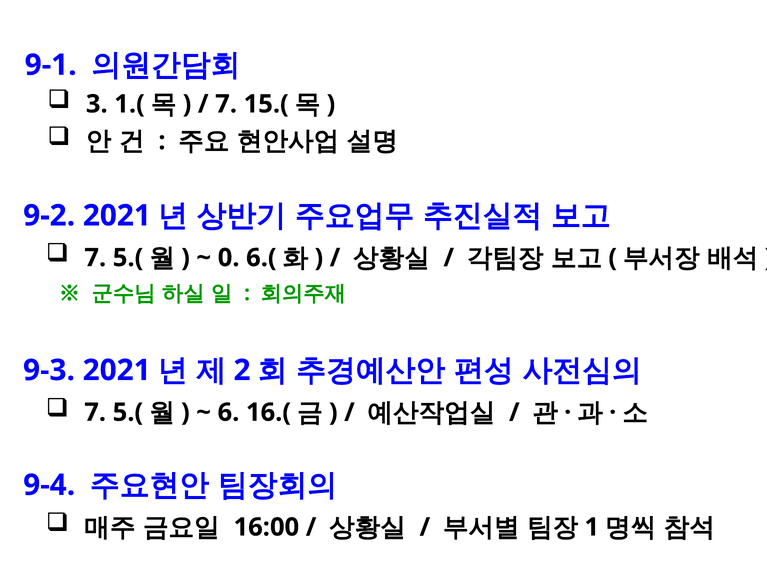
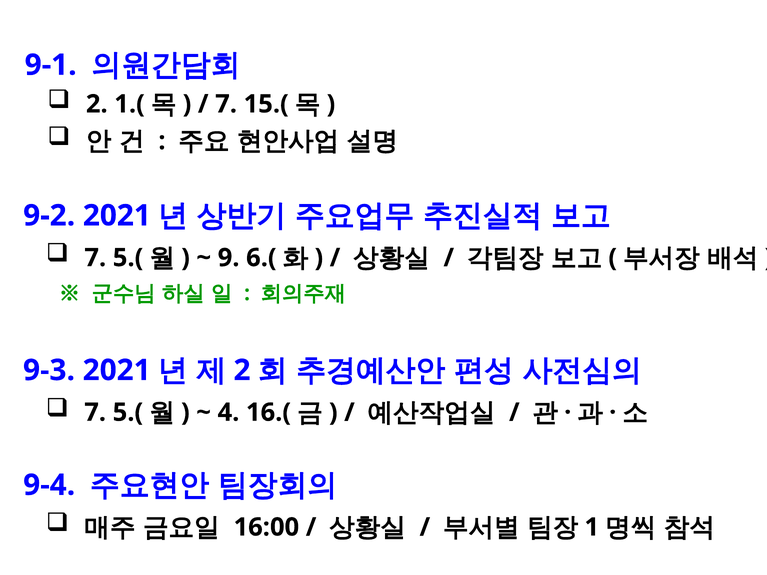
3 at (97, 104): 3 -> 2
0: 0 -> 9
6: 6 -> 4
